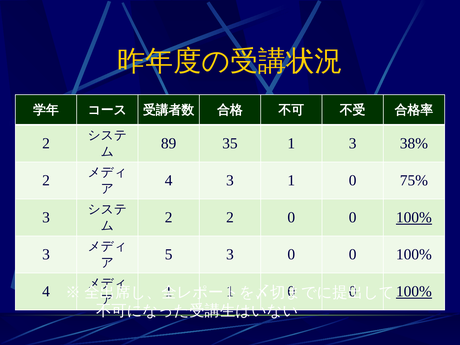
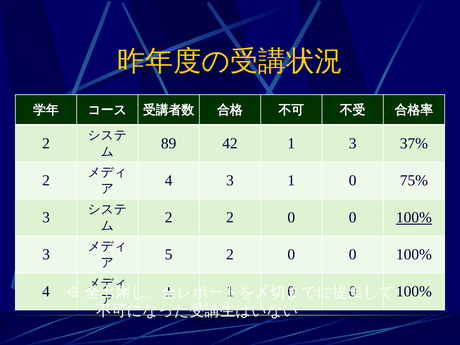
35: 35 -> 42
38%: 38% -> 37%
5 3: 3 -> 2
100% at (414, 292) underline: present -> none
